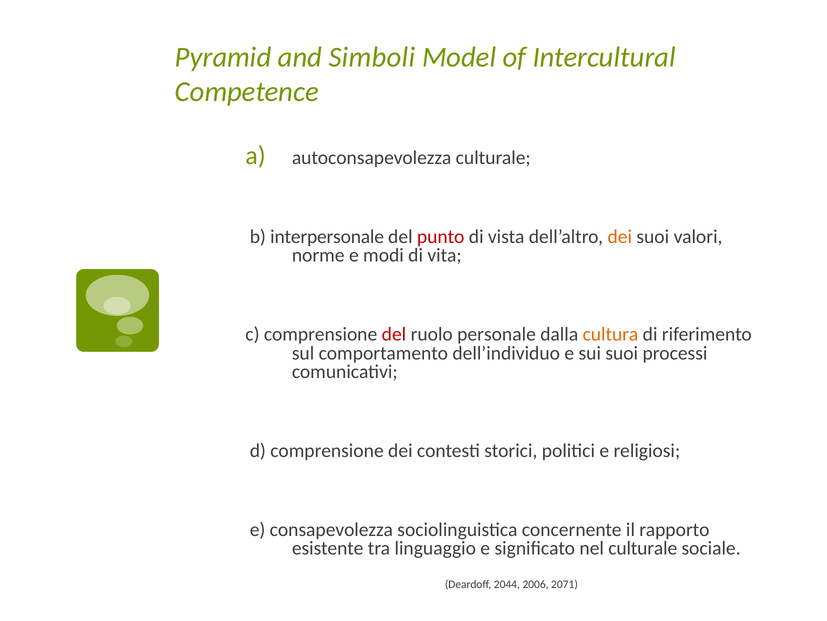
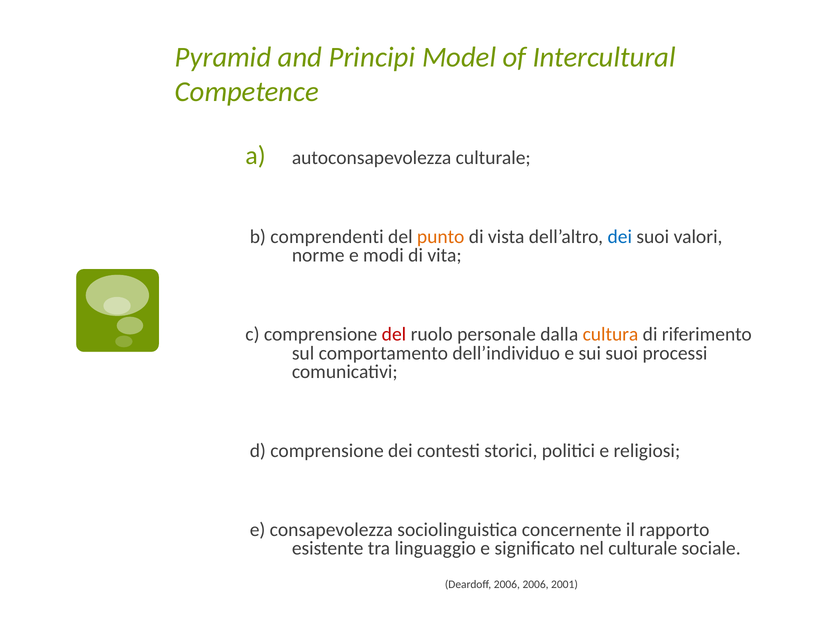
Simboli: Simboli -> Principi
interpersonale: interpersonale -> comprendenti
punto colour: red -> orange
dei at (620, 236) colour: orange -> blue
Deardoff 2044: 2044 -> 2006
2071: 2071 -> 2001
